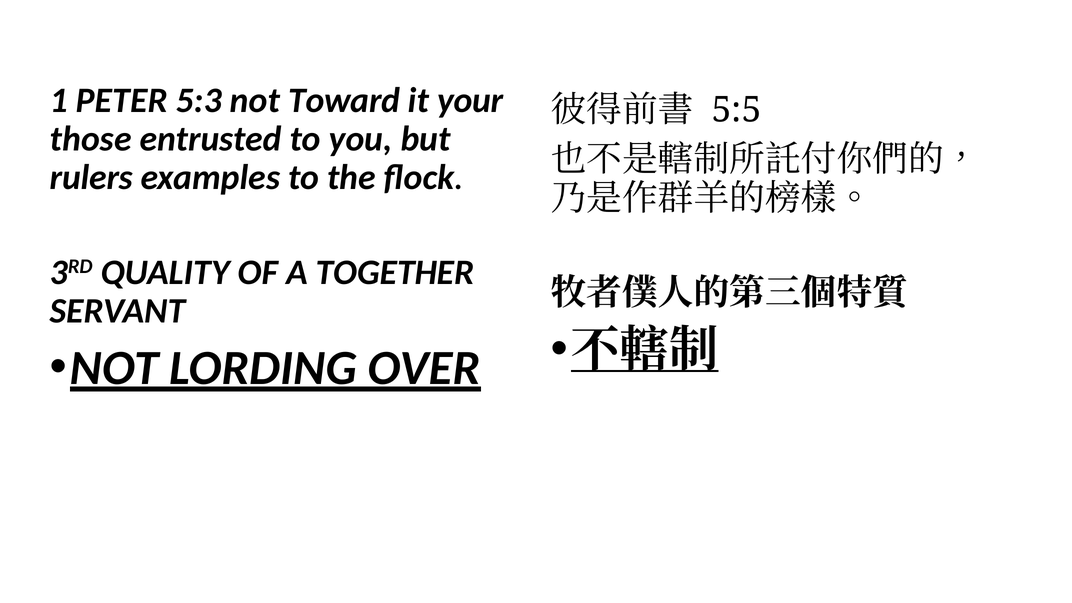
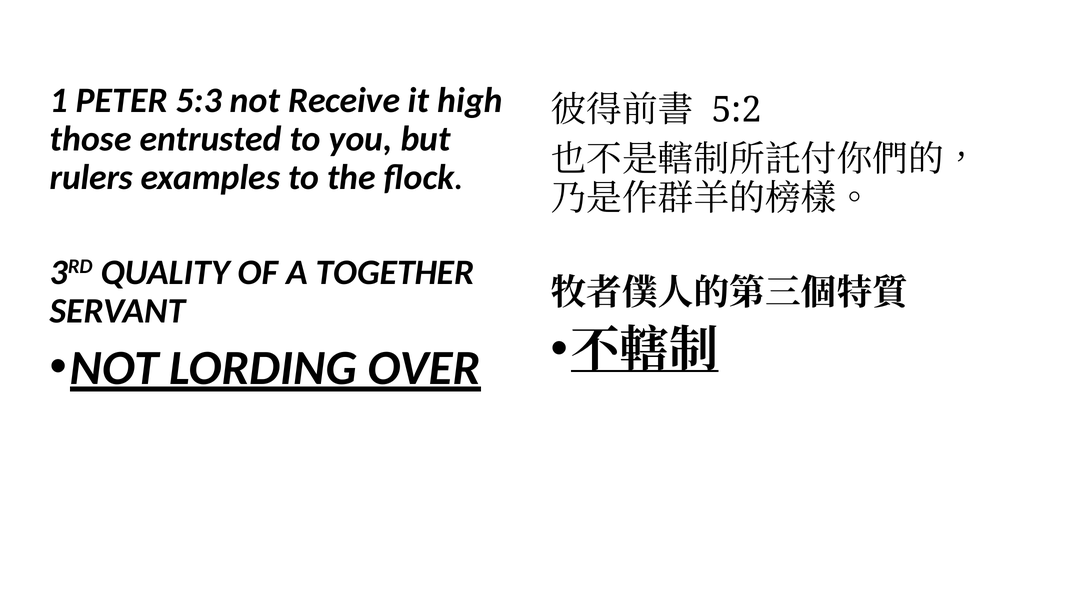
Toward: Toward -> Receive
your: your -> high
5:5: 5:5 -> 5:2
